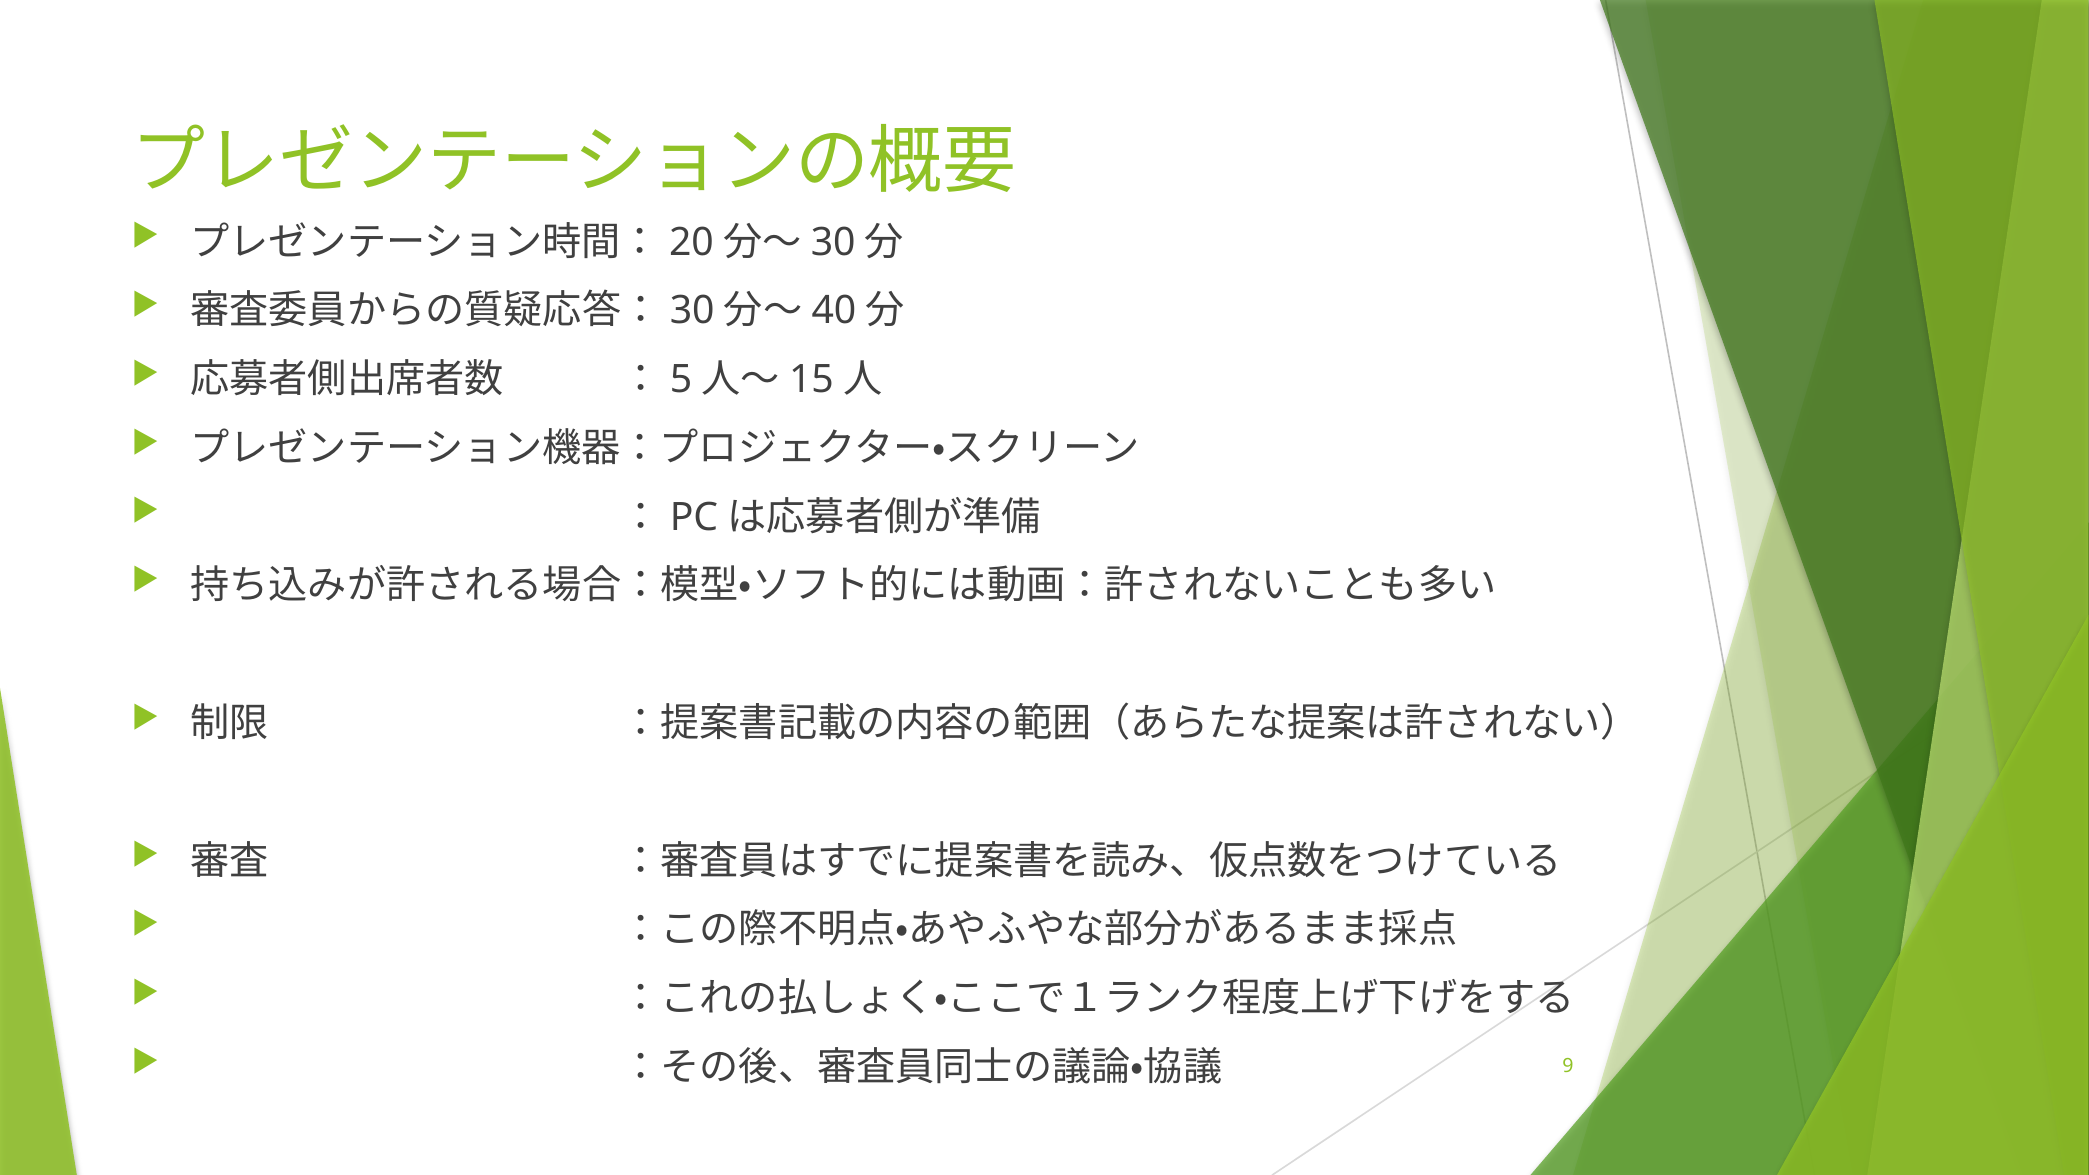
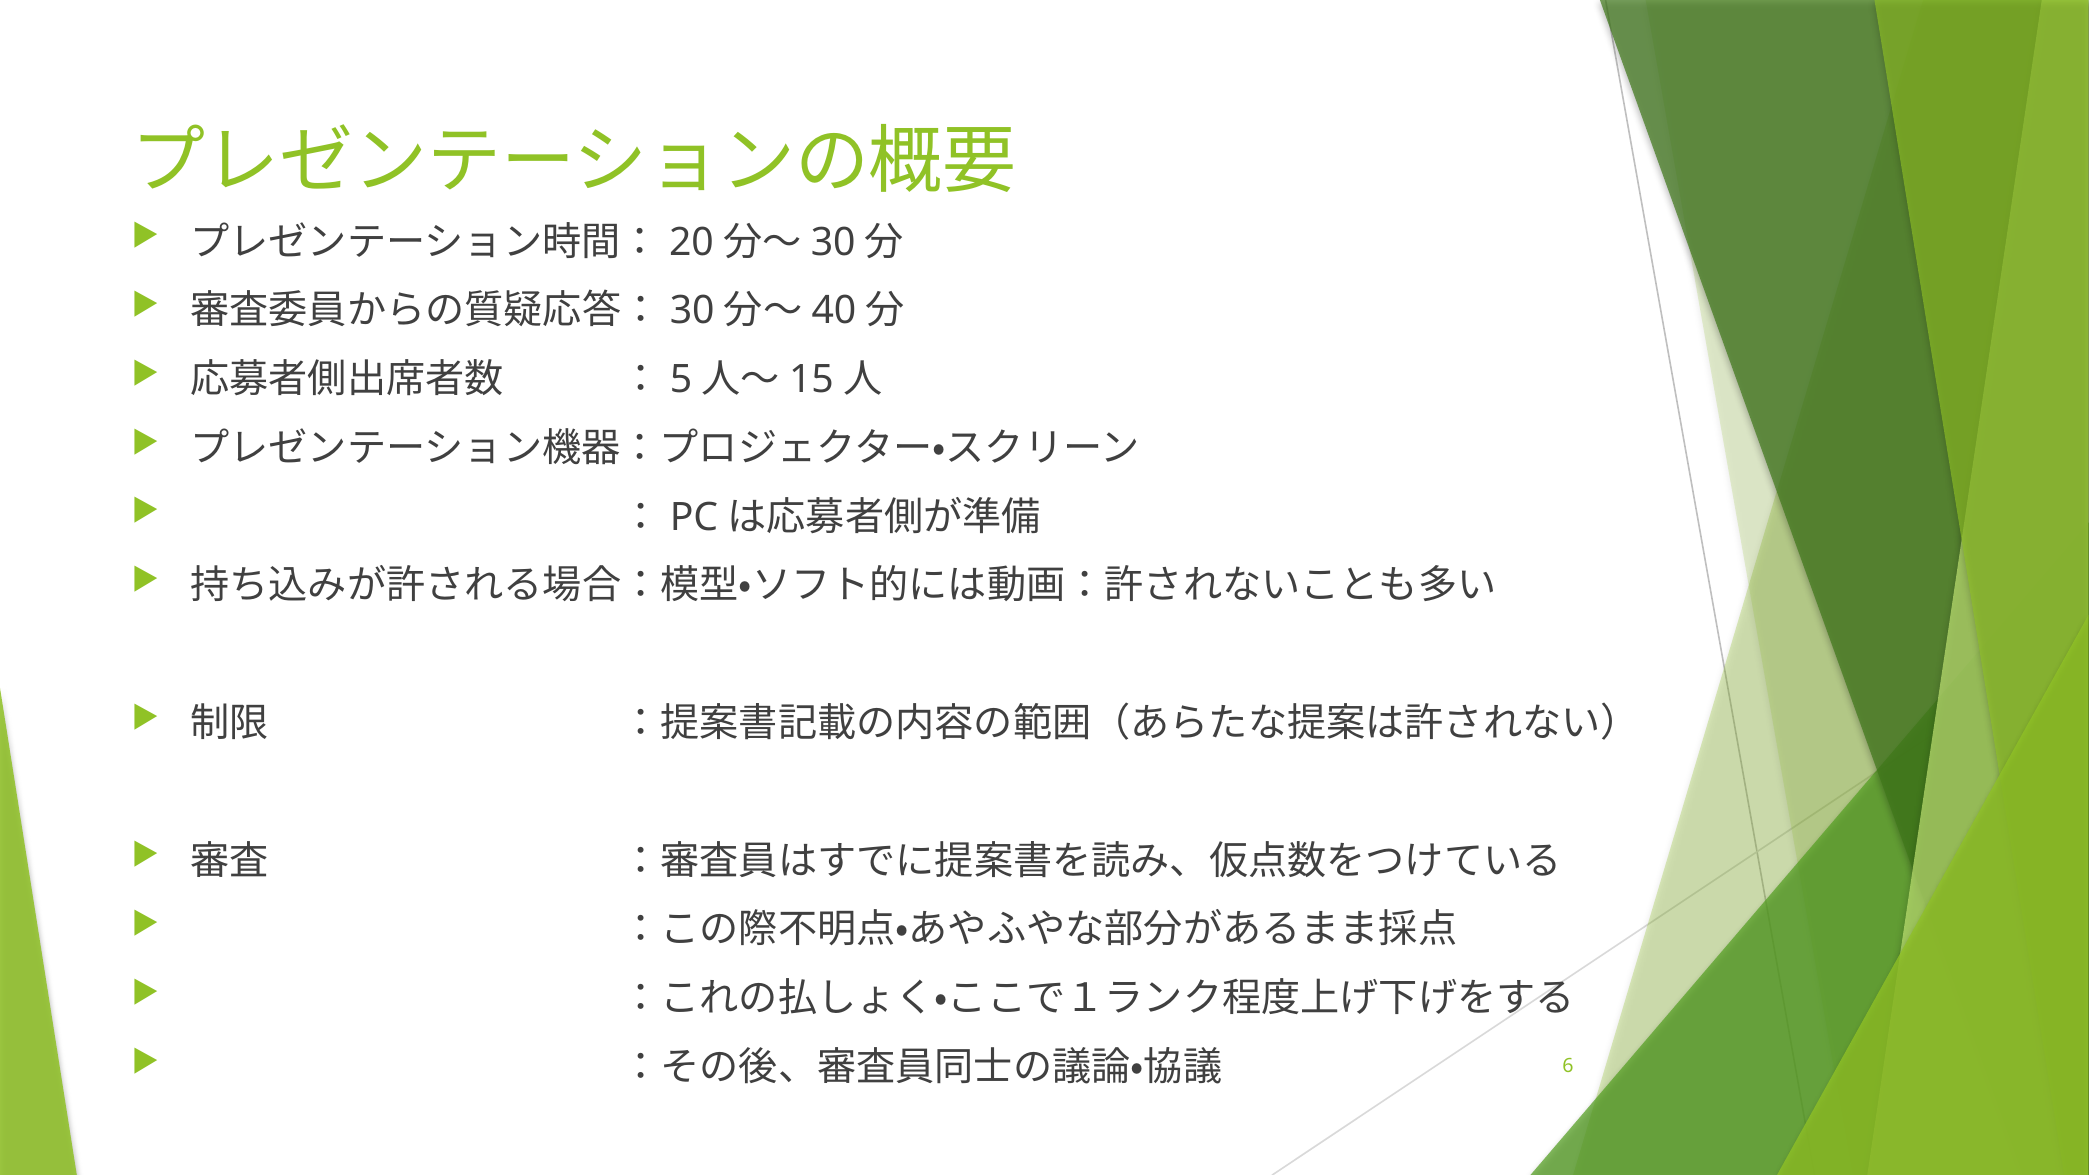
9: 9 -> 6
